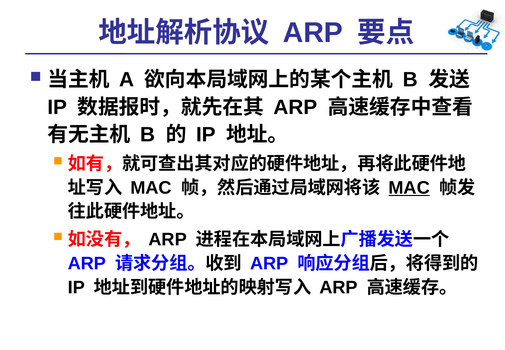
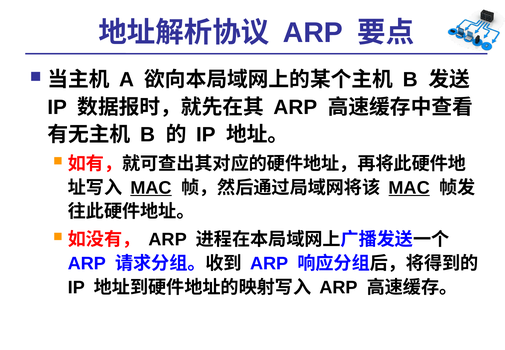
MAC at (151, 188) underline: none -> present
